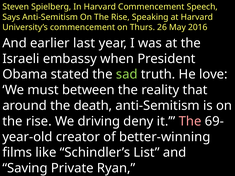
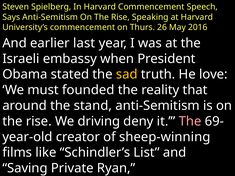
sad colour: light green -> yellow
between: between -> founded
death: death -> stand
better-winning: better-winning -> sheep-winning
